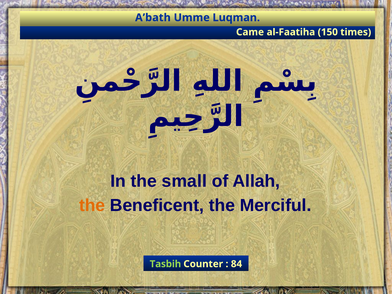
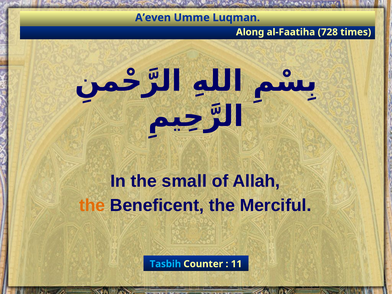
A’bath: A’bath -> A’even
Came: Came -> Along
150: 150 -> 728
Tasbih colour: light green -> light blue
84: 84 -> 11
